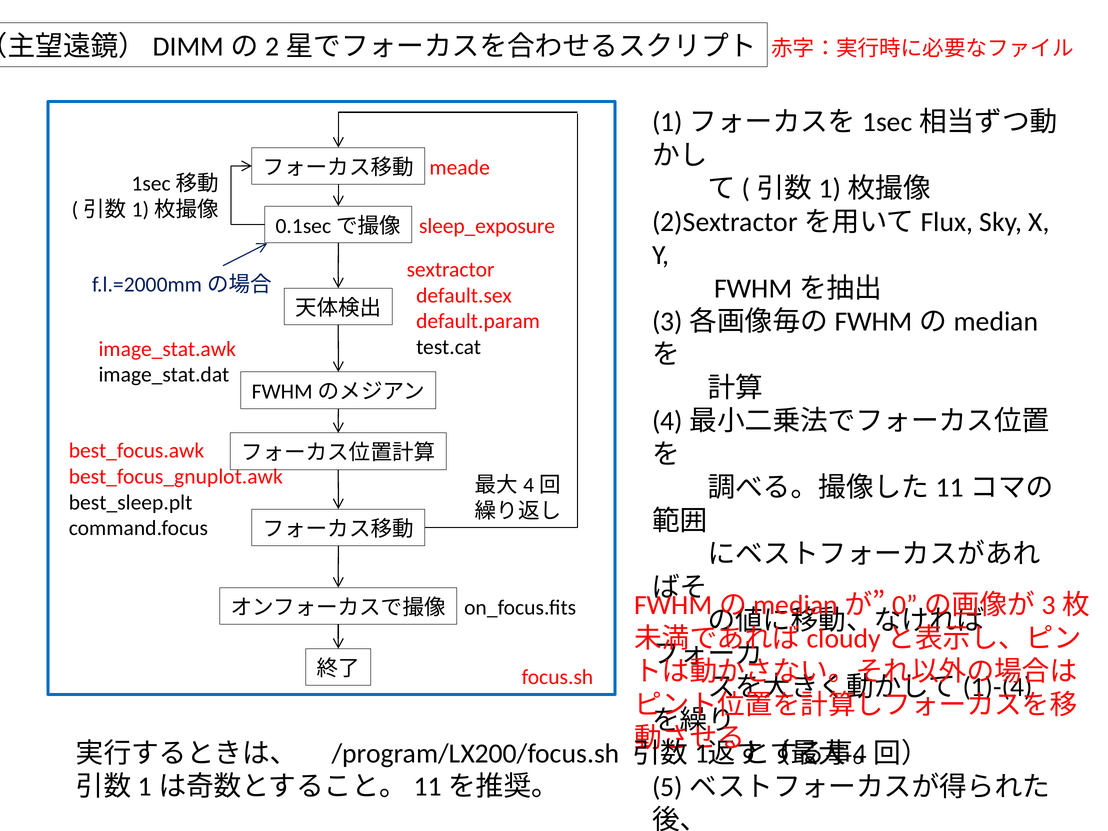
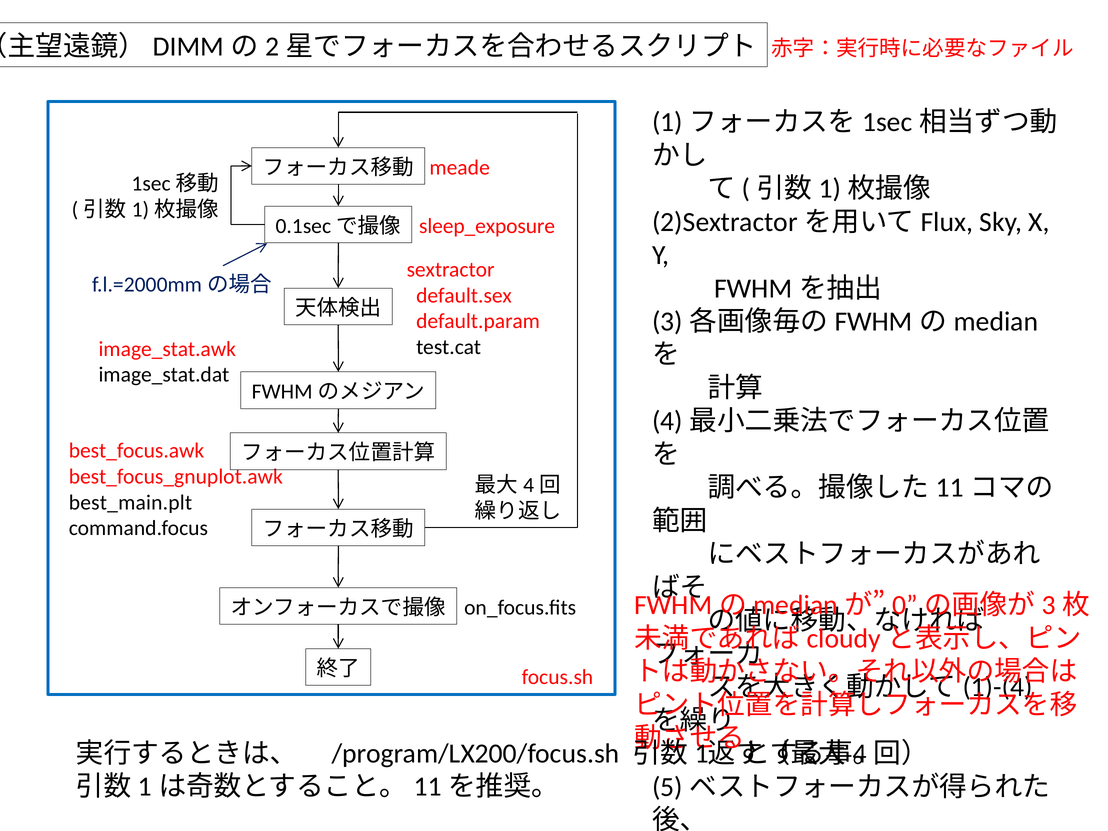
best_sleep.plt: best_sleep.plt -> best_main.plt
